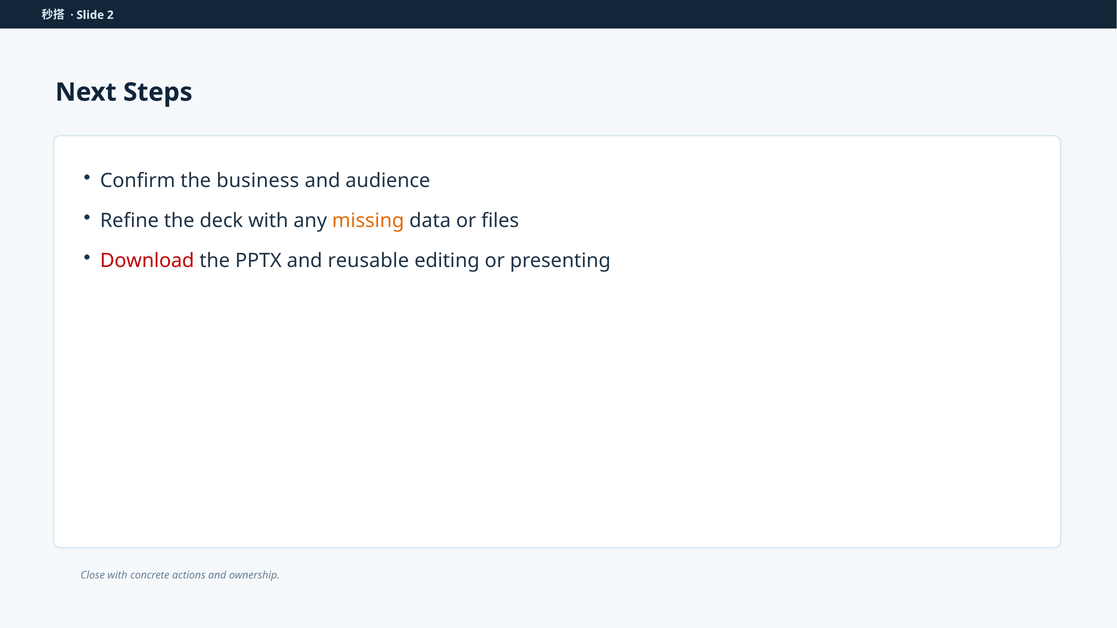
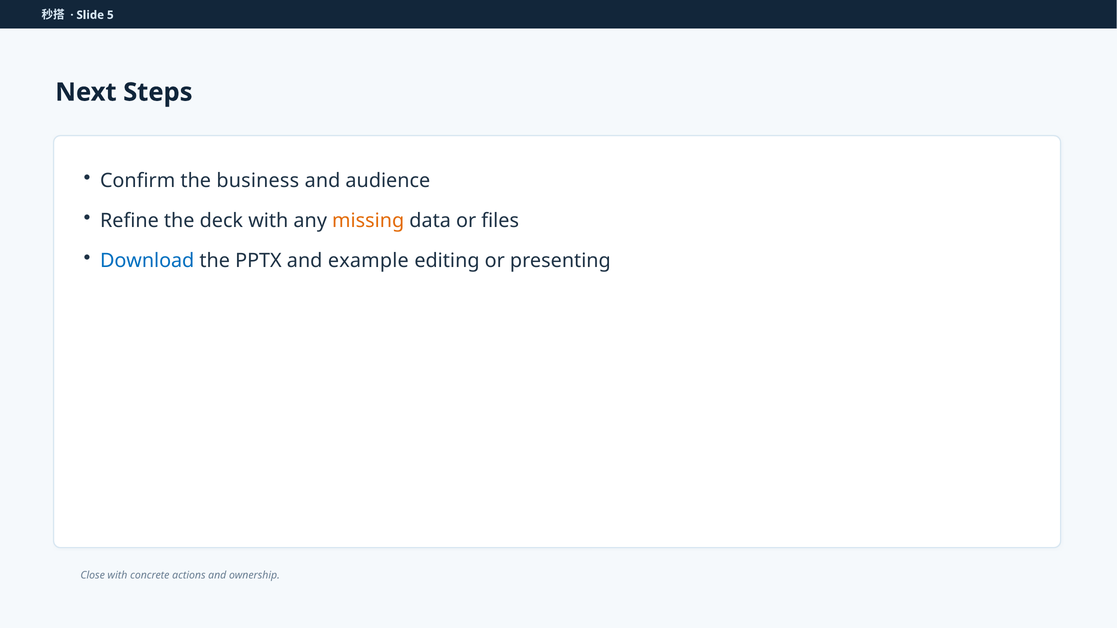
2: 2 -> 5
Download colour: red -> blue
reusable: reusable -> example
